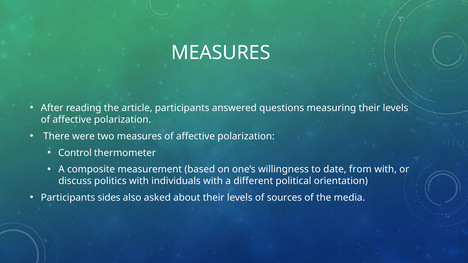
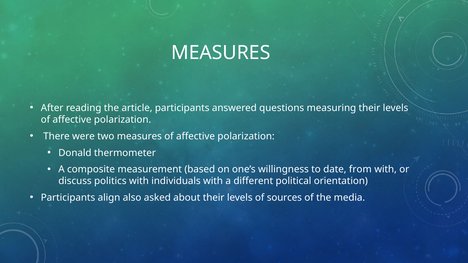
Control: Control -> Donald
sides: sides -> align
